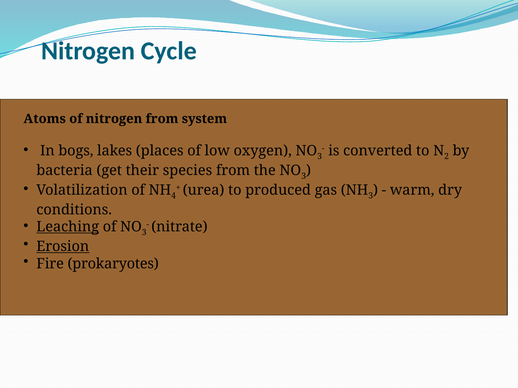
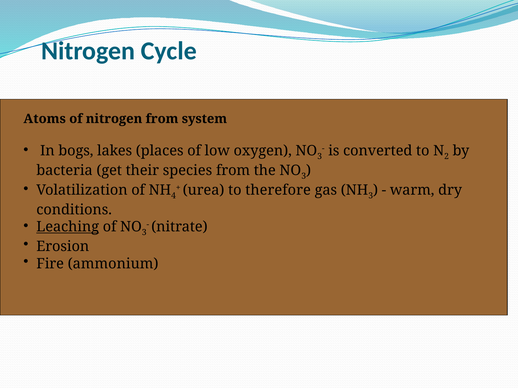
produced: produced -> therefore
Erosion underline: present -> none
prokaryotes: prokaryotes -> ammonium
